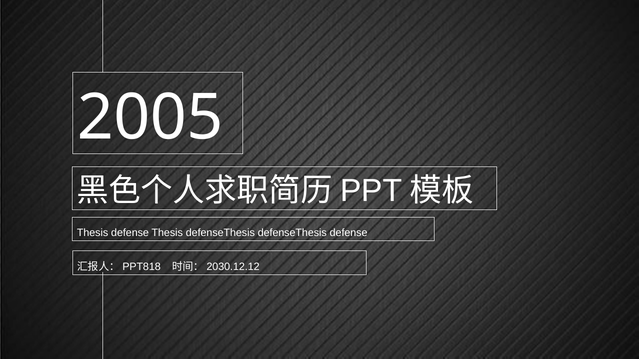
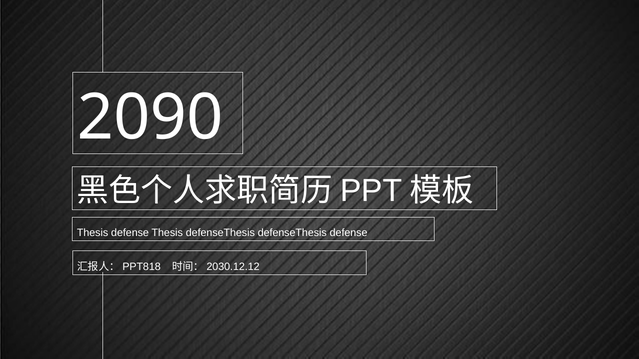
2005: 2005 -> 2090
